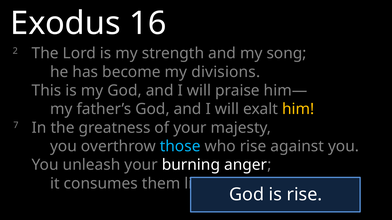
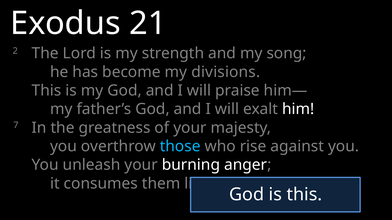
16: 16 -> 21
him colour: yellow -> white
is rise: rise -> this
